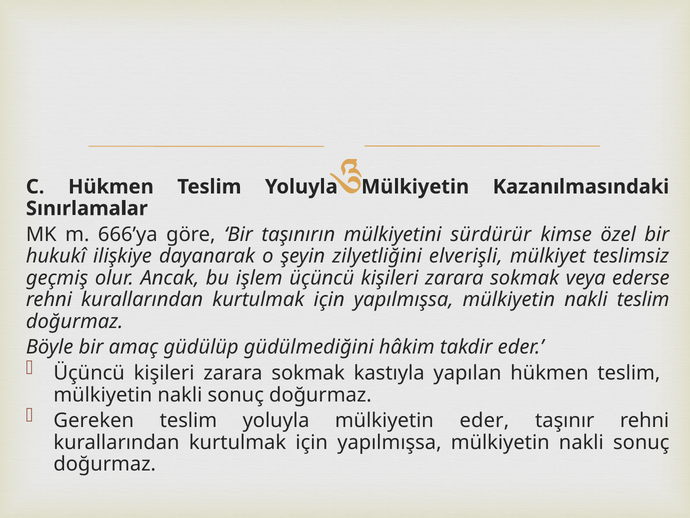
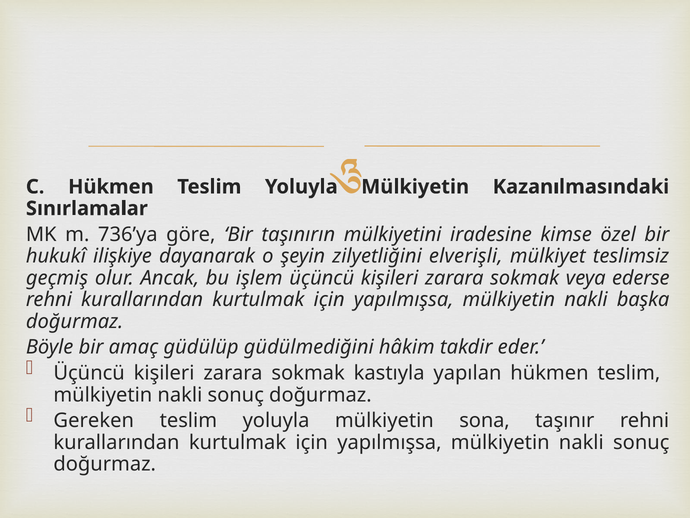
666’ya: 666’ya -> 736’ya
sürdürür: sürdürür -> iradesine
nakli teslim: teslim -> başka
mülkiyetin eder: eder -> sona
